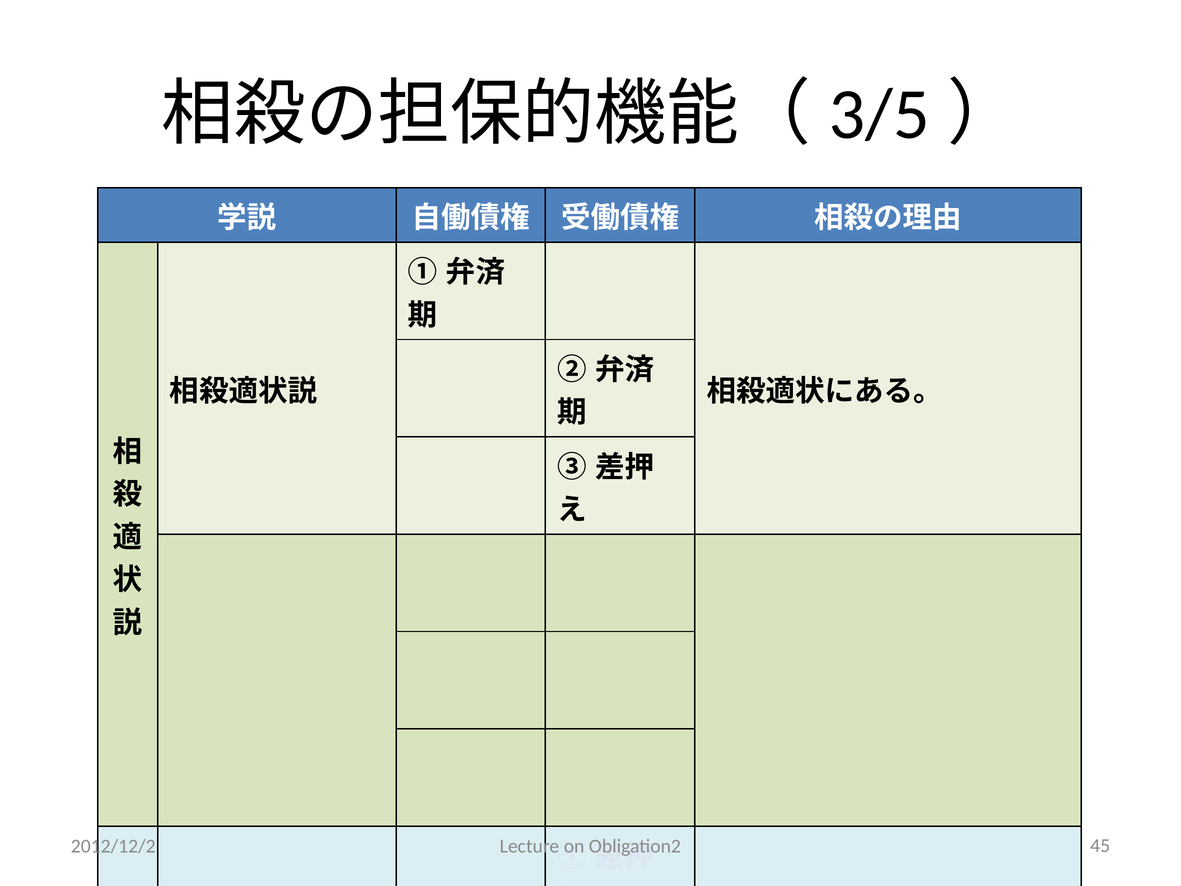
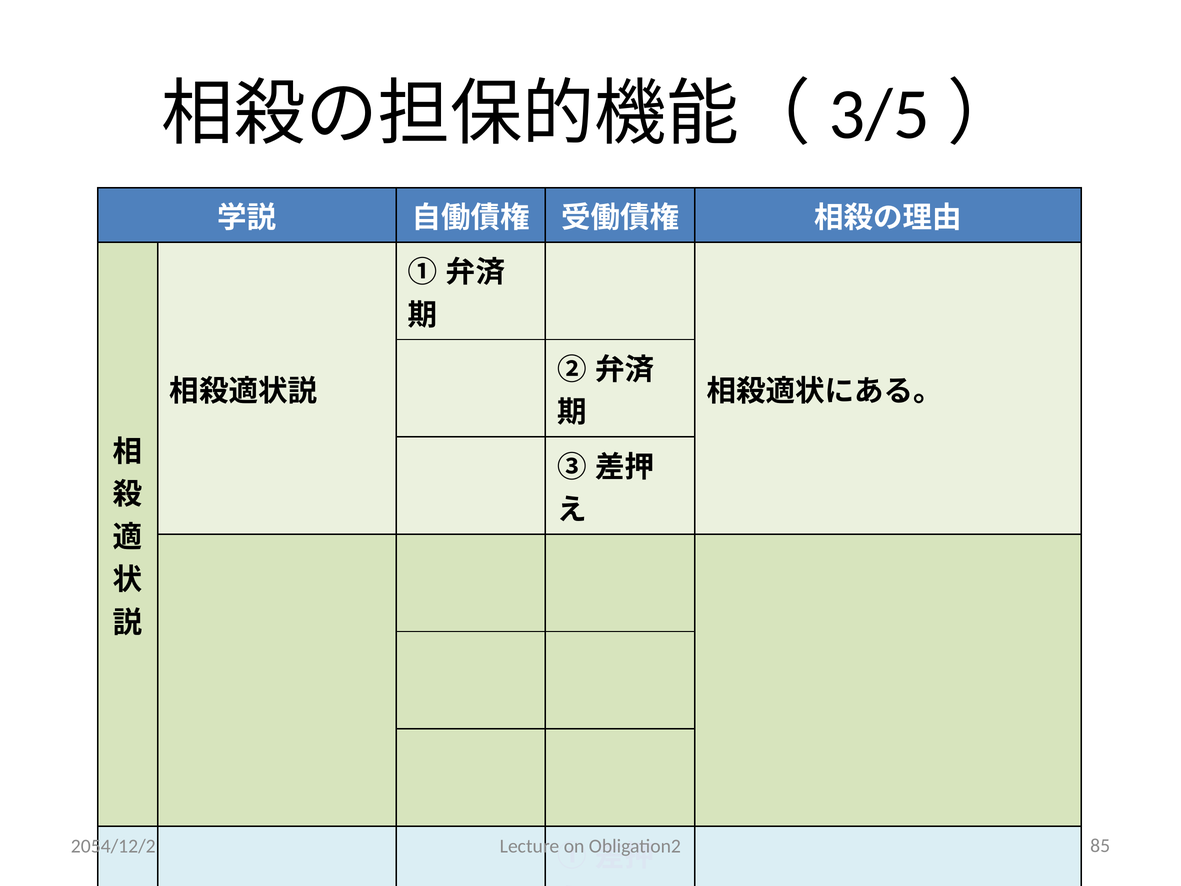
2012/12/2: 2012/12/2 -> 2054/12/2
45: 45 -> 85
